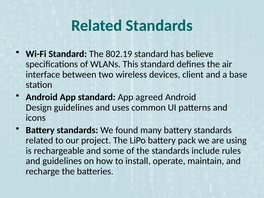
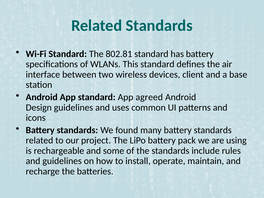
802.19: 802.19 -> 802.81
has believe: believe -> battery
